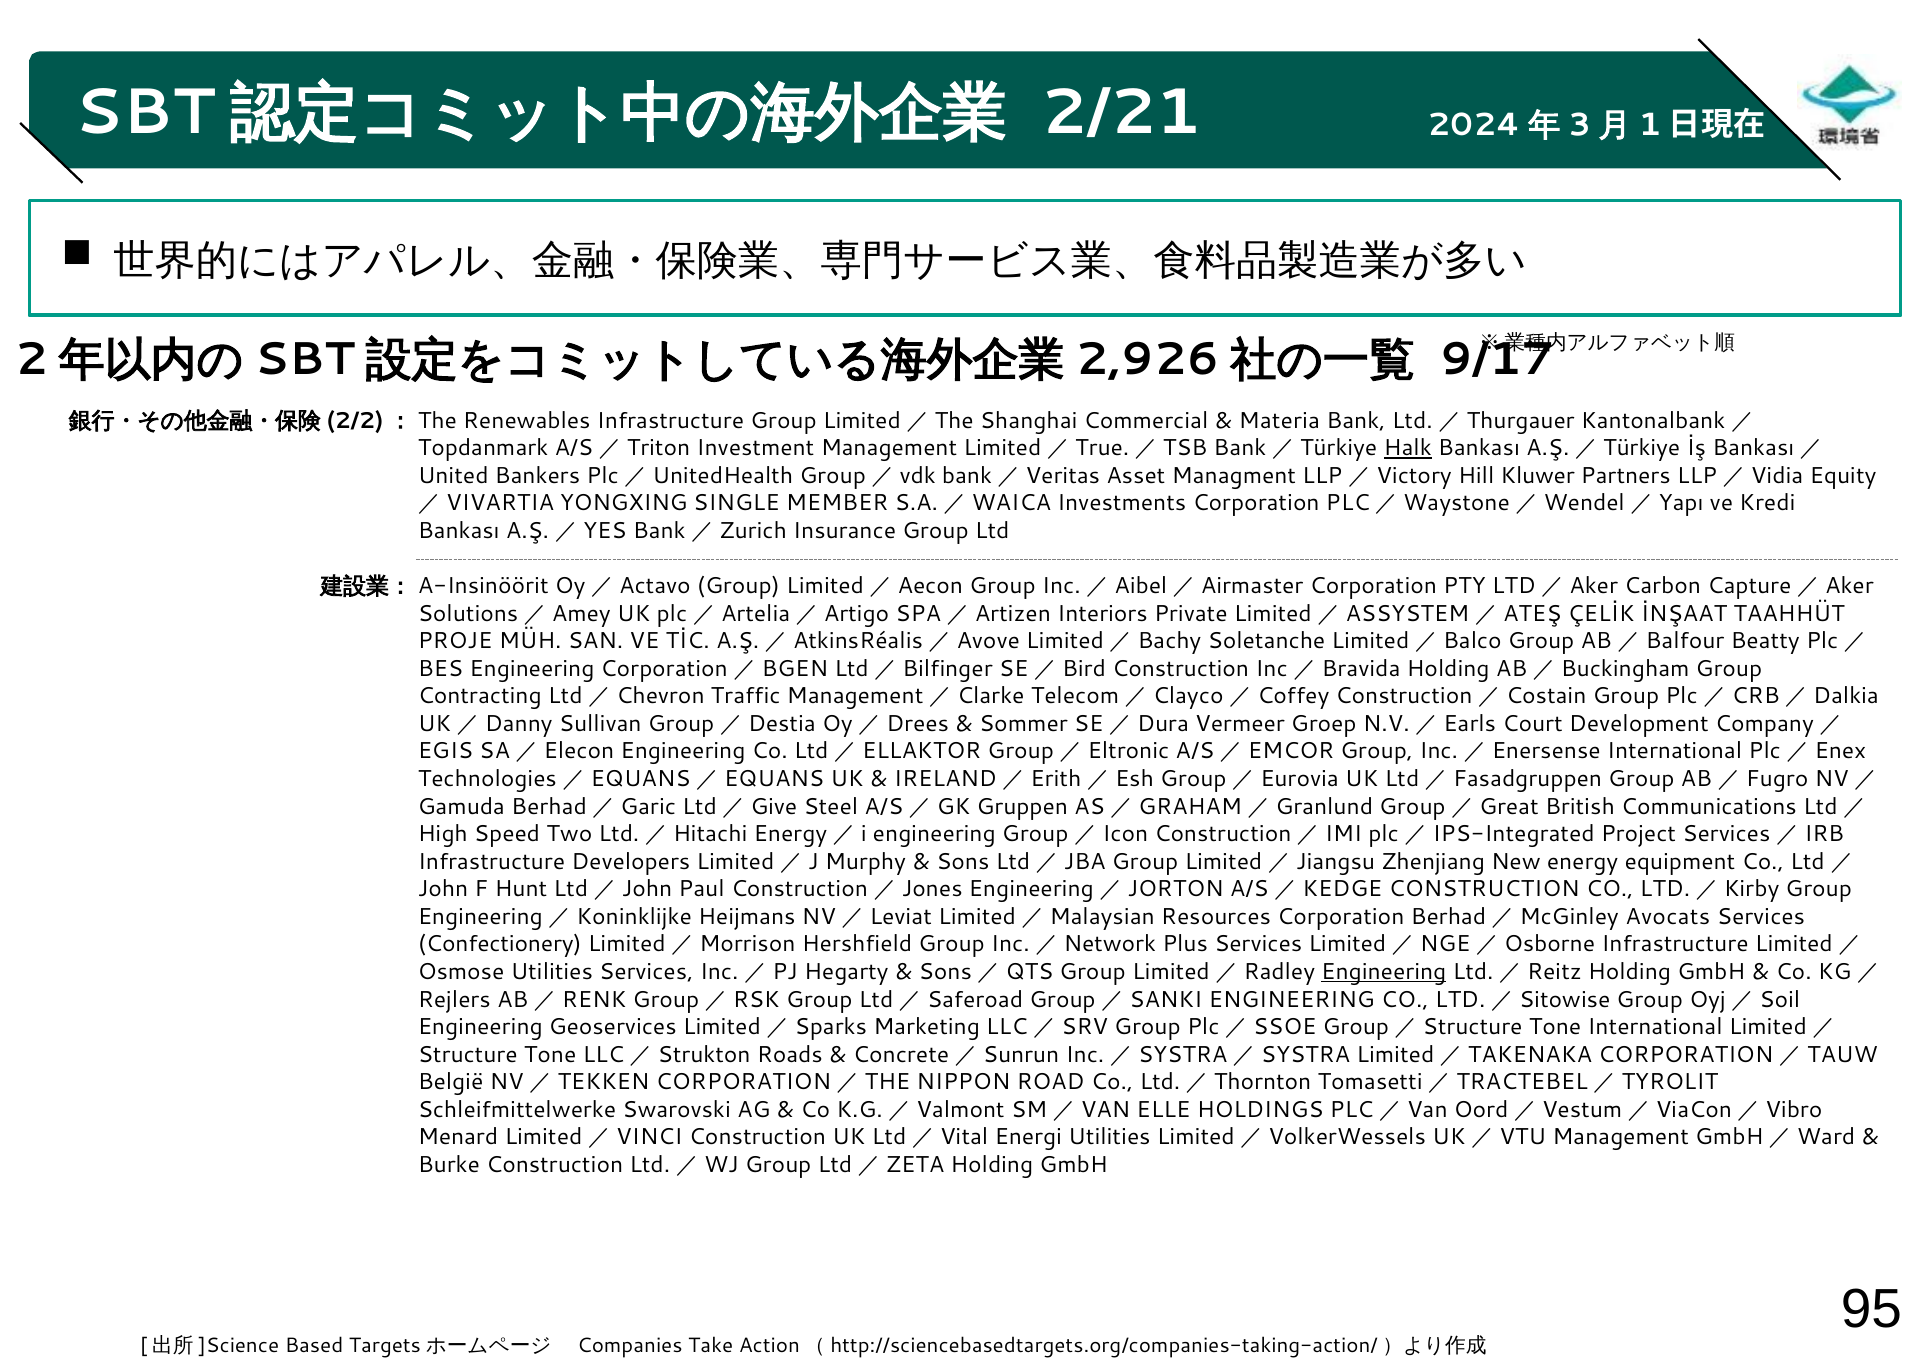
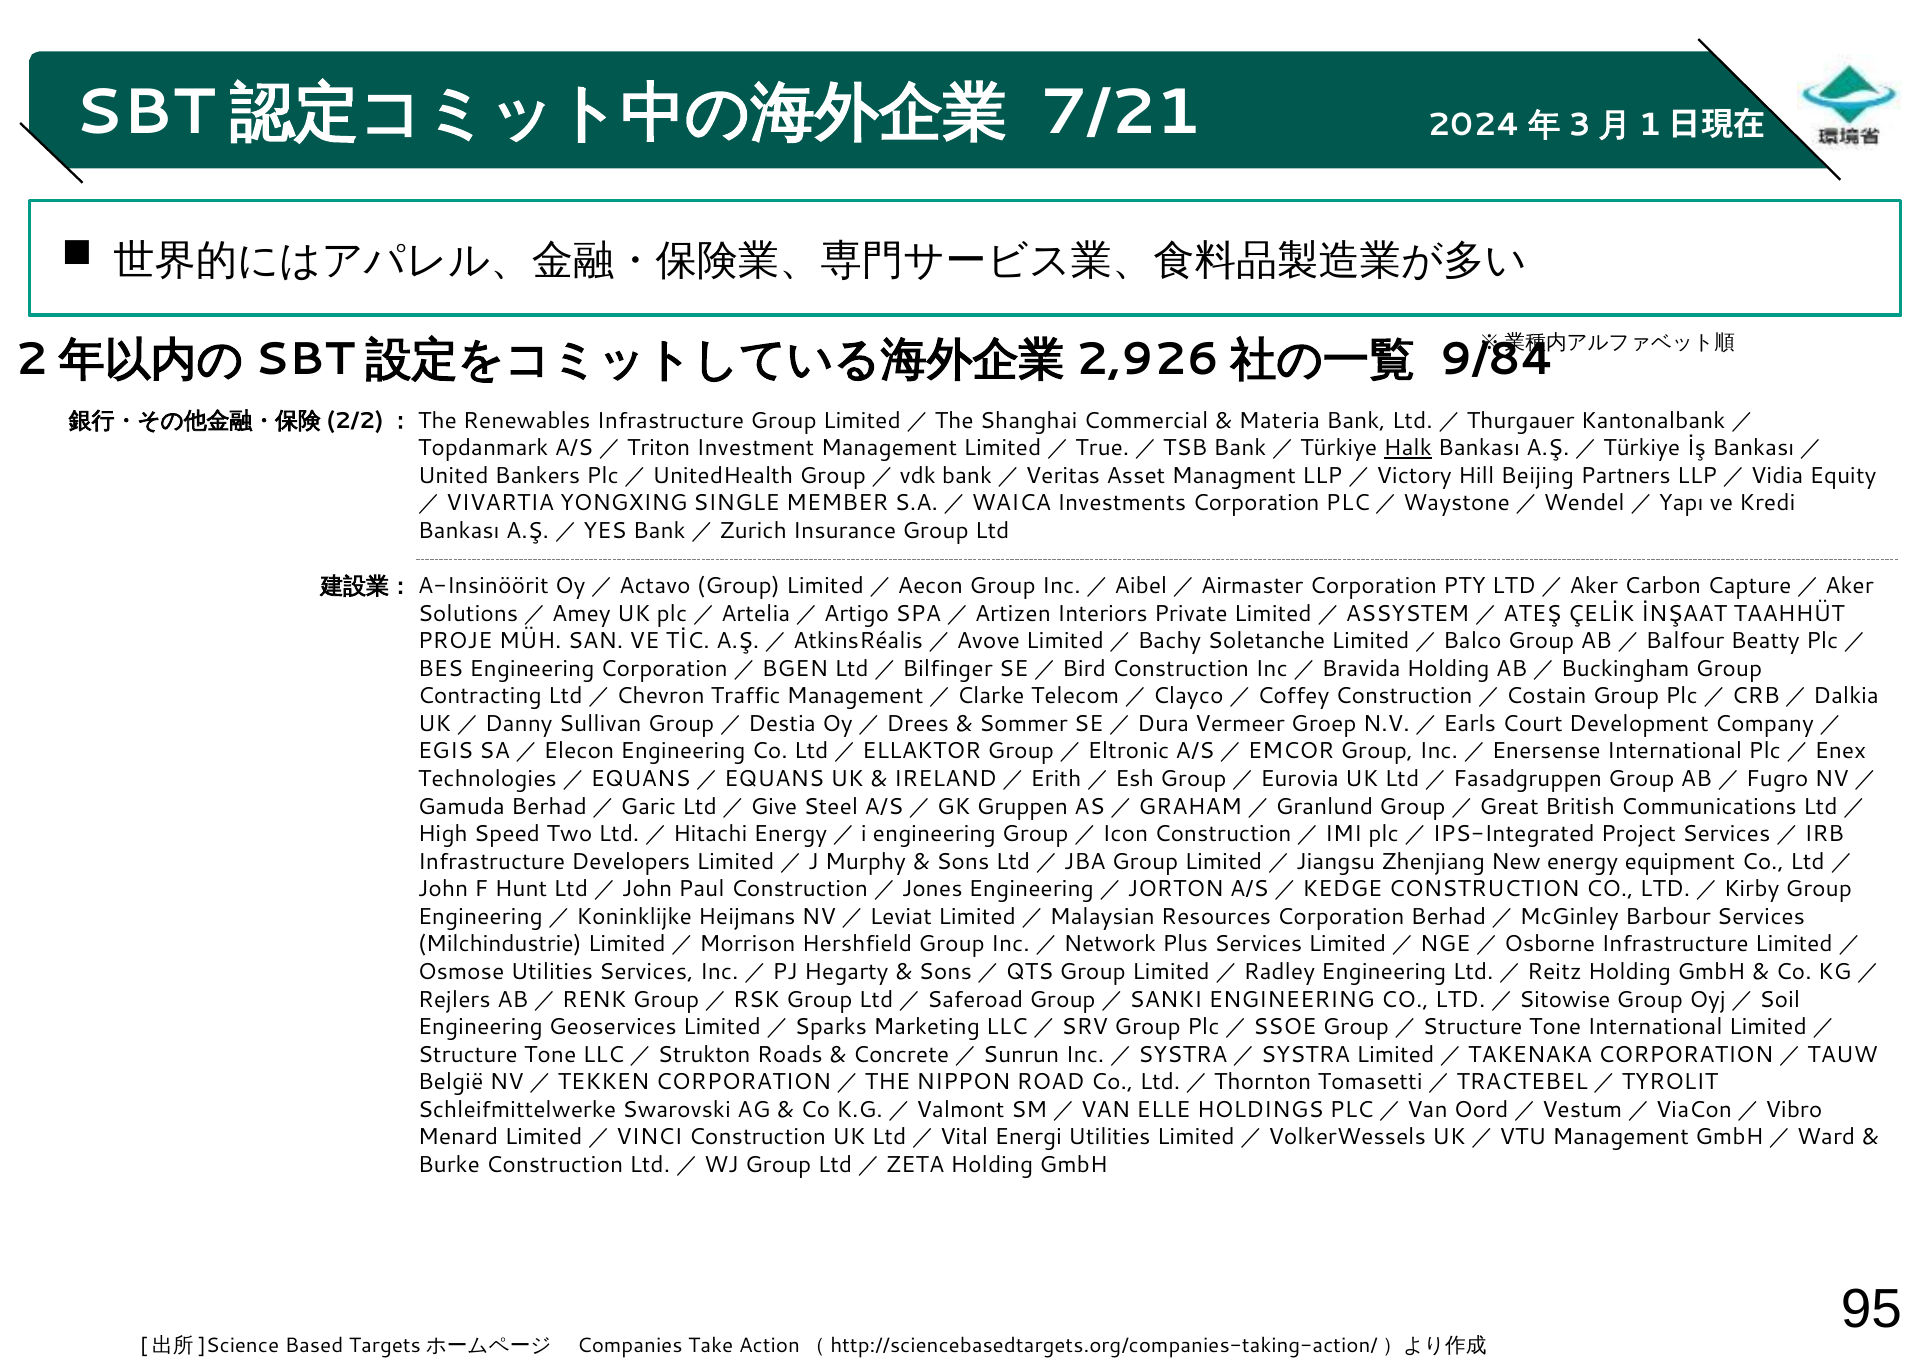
2/21: 2/21 -> 7/21
9/17: 9/17 -> 9/84
Kluwer: Kluwer -> Beijing
Avocats: Avocats -> Barbour
Confectionery: Confectionery -> Milchindustrie
Engineering at (1384, 972) underline: present -> none
